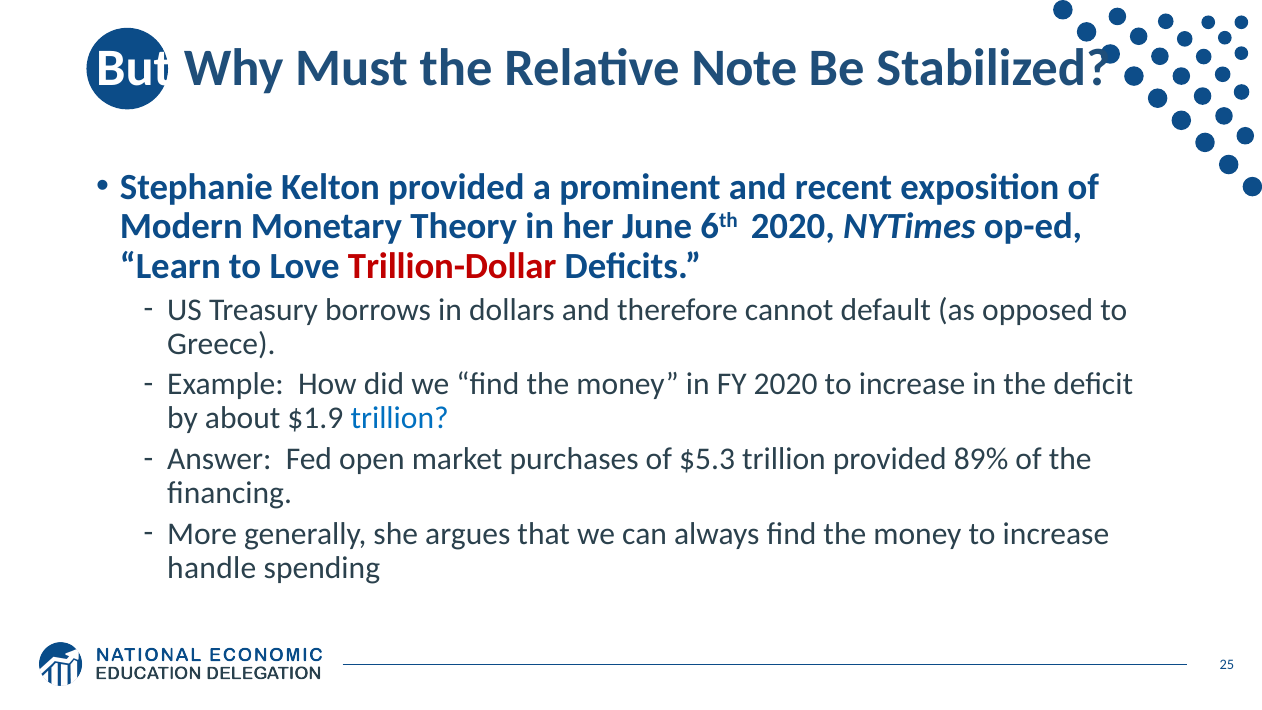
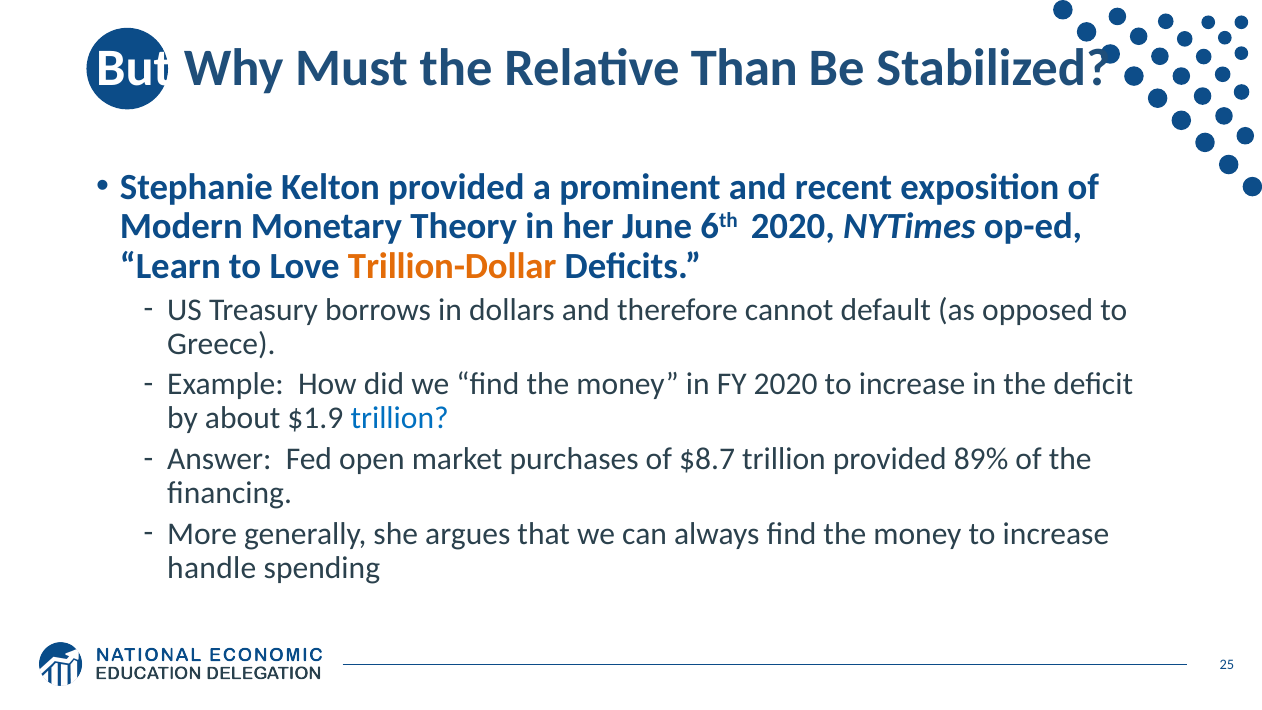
Note: Note -> Than
Trillion-Dollar colour: red -> orange
$5.3: $5.3 -> $8.7
